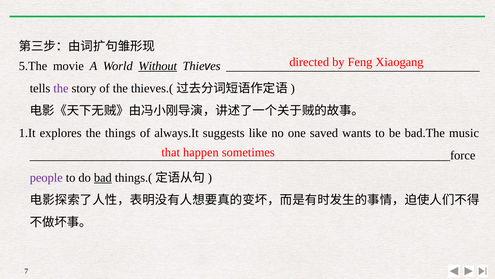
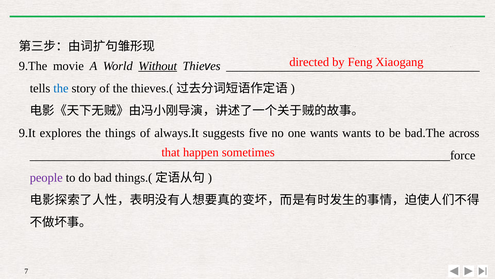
5.The: 5.The -> 9.The
the at (61, 88) colour: purple -> blue
1.It: 1.It -> 9.It
like: like -> five
one saved: saved -> wants
music: music -> across
bad underline: present -> none
